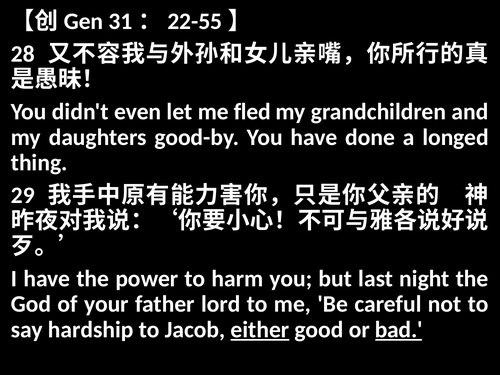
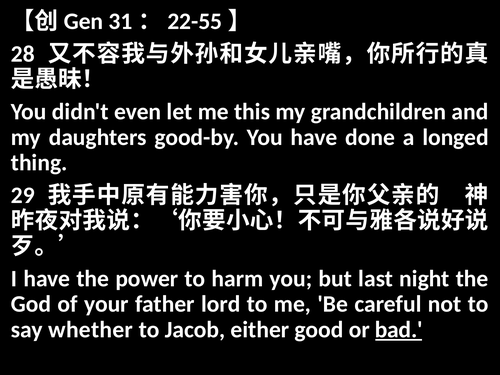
fled: fled -> this
hardship: hardship -> whether
either underline: present -> none
